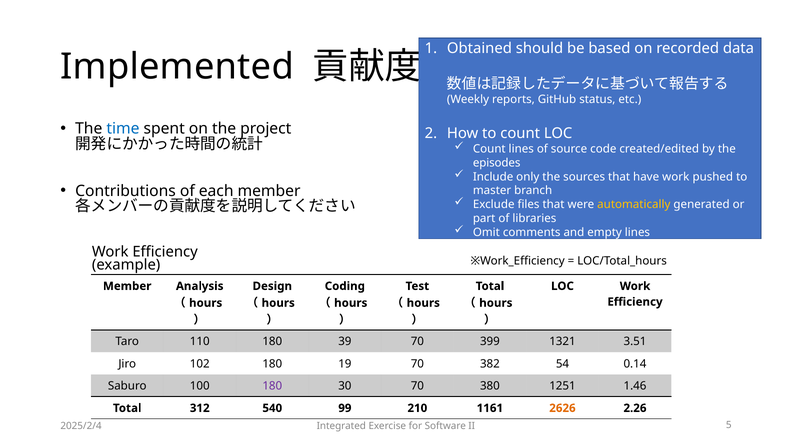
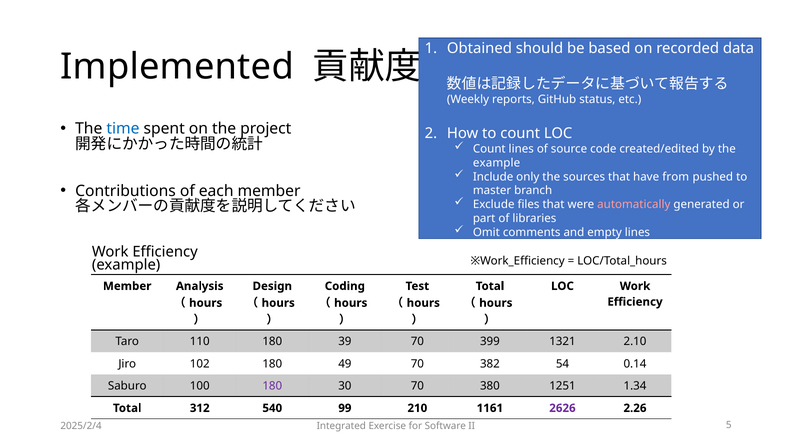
episodes at (497, 163): episodes -> example
have work: work -> from
automatically colour: yellow -> pink
3.51: 3.51 -> 2.10
19: 19 -> 49
1.46: 1.46 -> 1.34
2626 colour: orange -> purple
